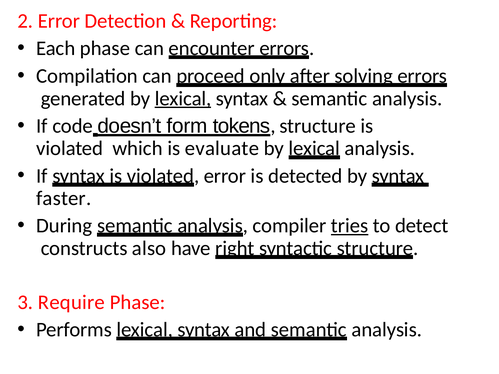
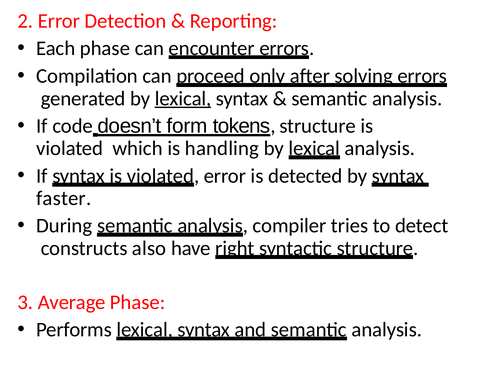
evaluate: evaluate -> handling
tries underline: present -> none
Require: Require -> Average
